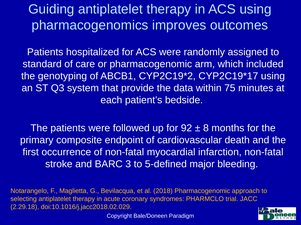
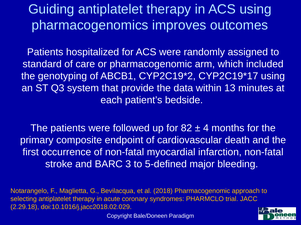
75: 75 -> 13
92: 92 -> 82
8: 8 -> 4
